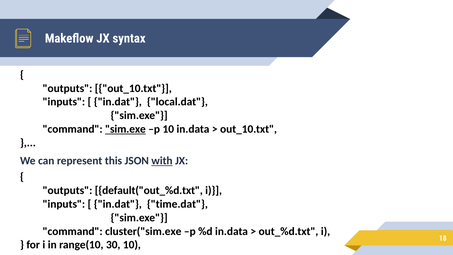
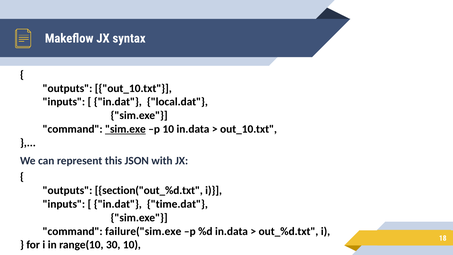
with underline: present -> none
default("out_%d.txt: default("out_%d.txt -> section("out_%d.txt
cluster("sim.exe: cluster("sim.exe -> failure("sim.exe
